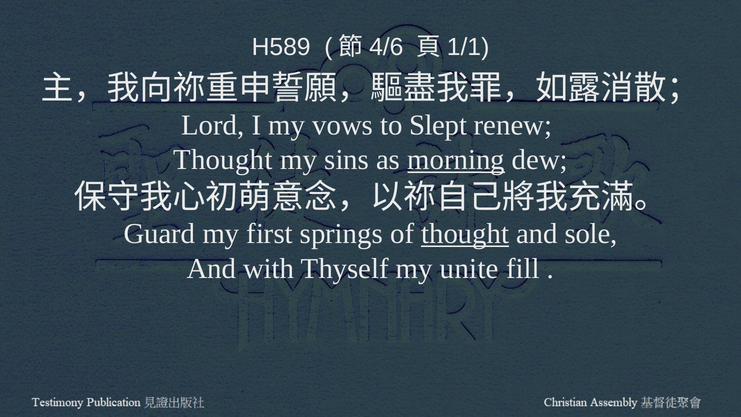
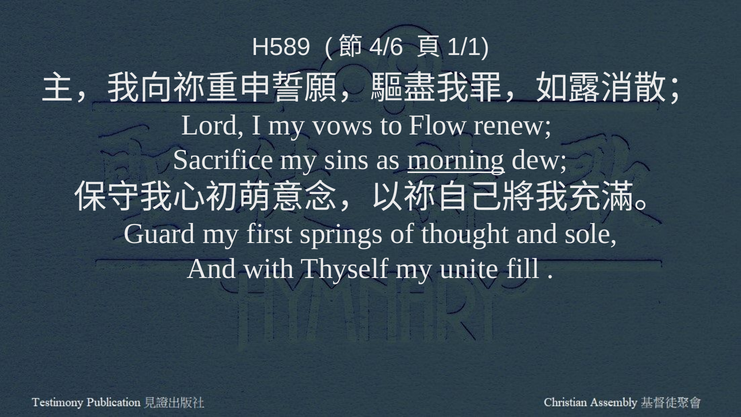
Slept: Slept -> Flow
Thought at (223, 160): Thought -> Sacrifice
thought at (465, 234) underline: present -> none
